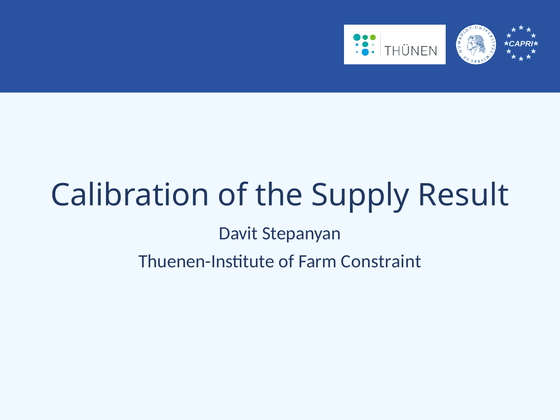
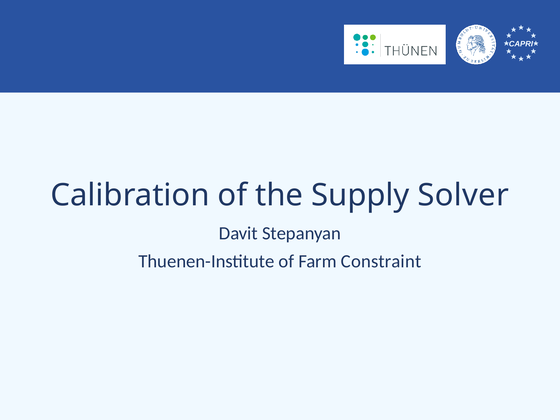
Result: Result -> Solver
